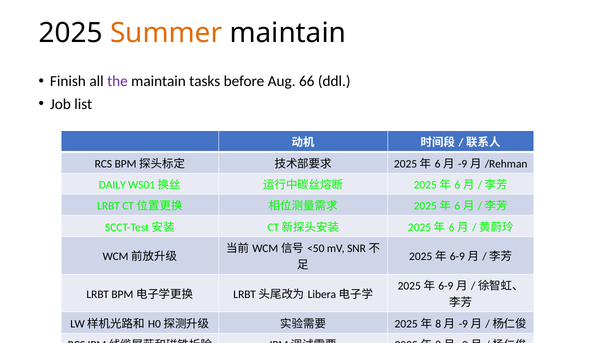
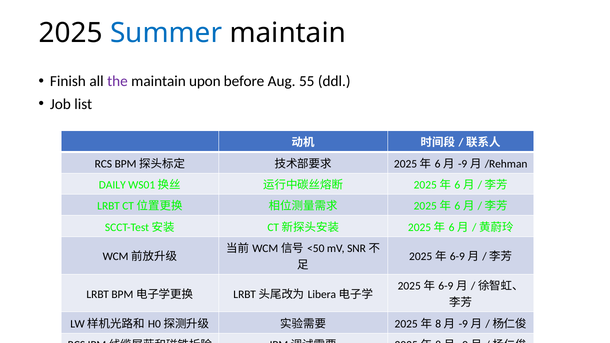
Summer colour: orange -> blue
tasks: tasks -> upon
66: 66 -> 55
